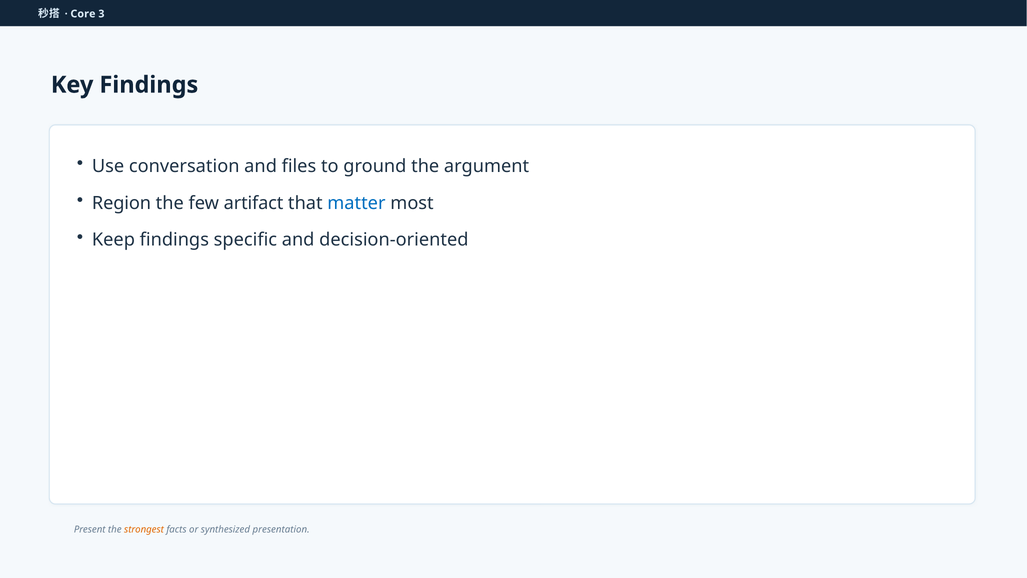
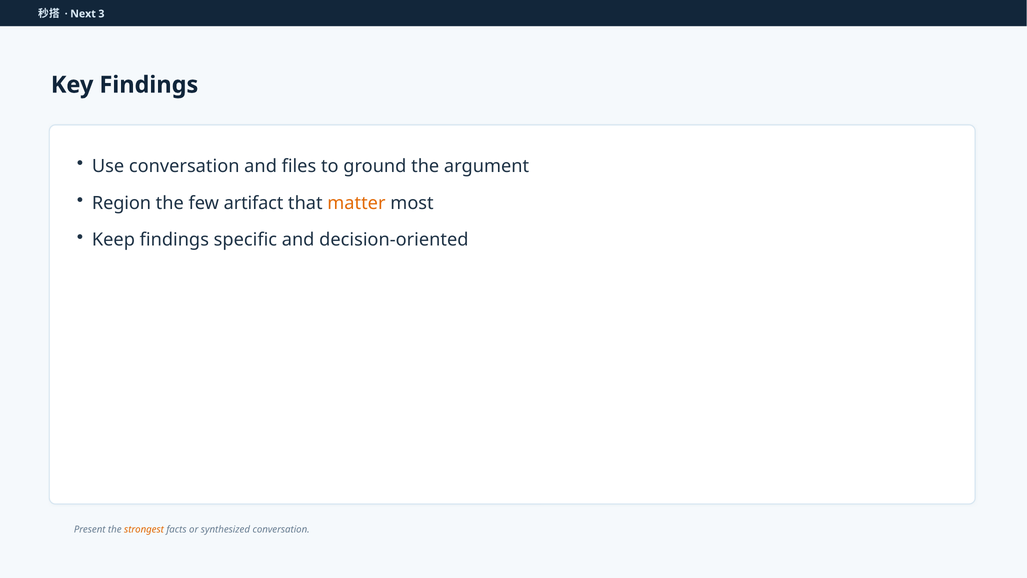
Core: Core -> Next
matter colour: blue -> orange
synthesized presentation: presentation -> conversation
